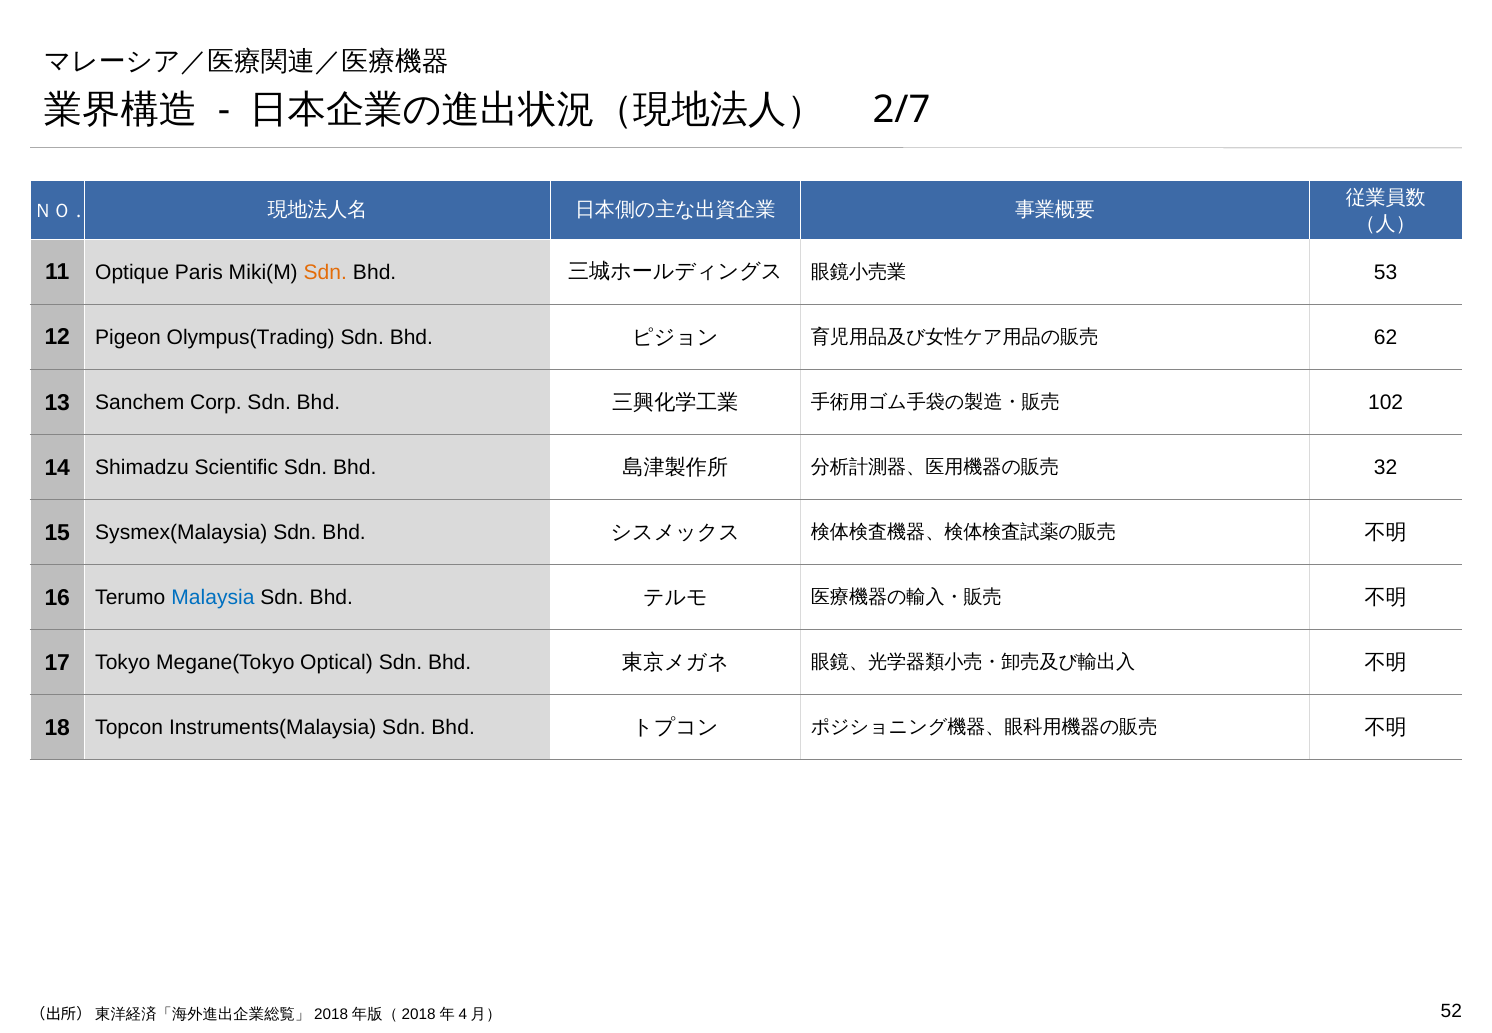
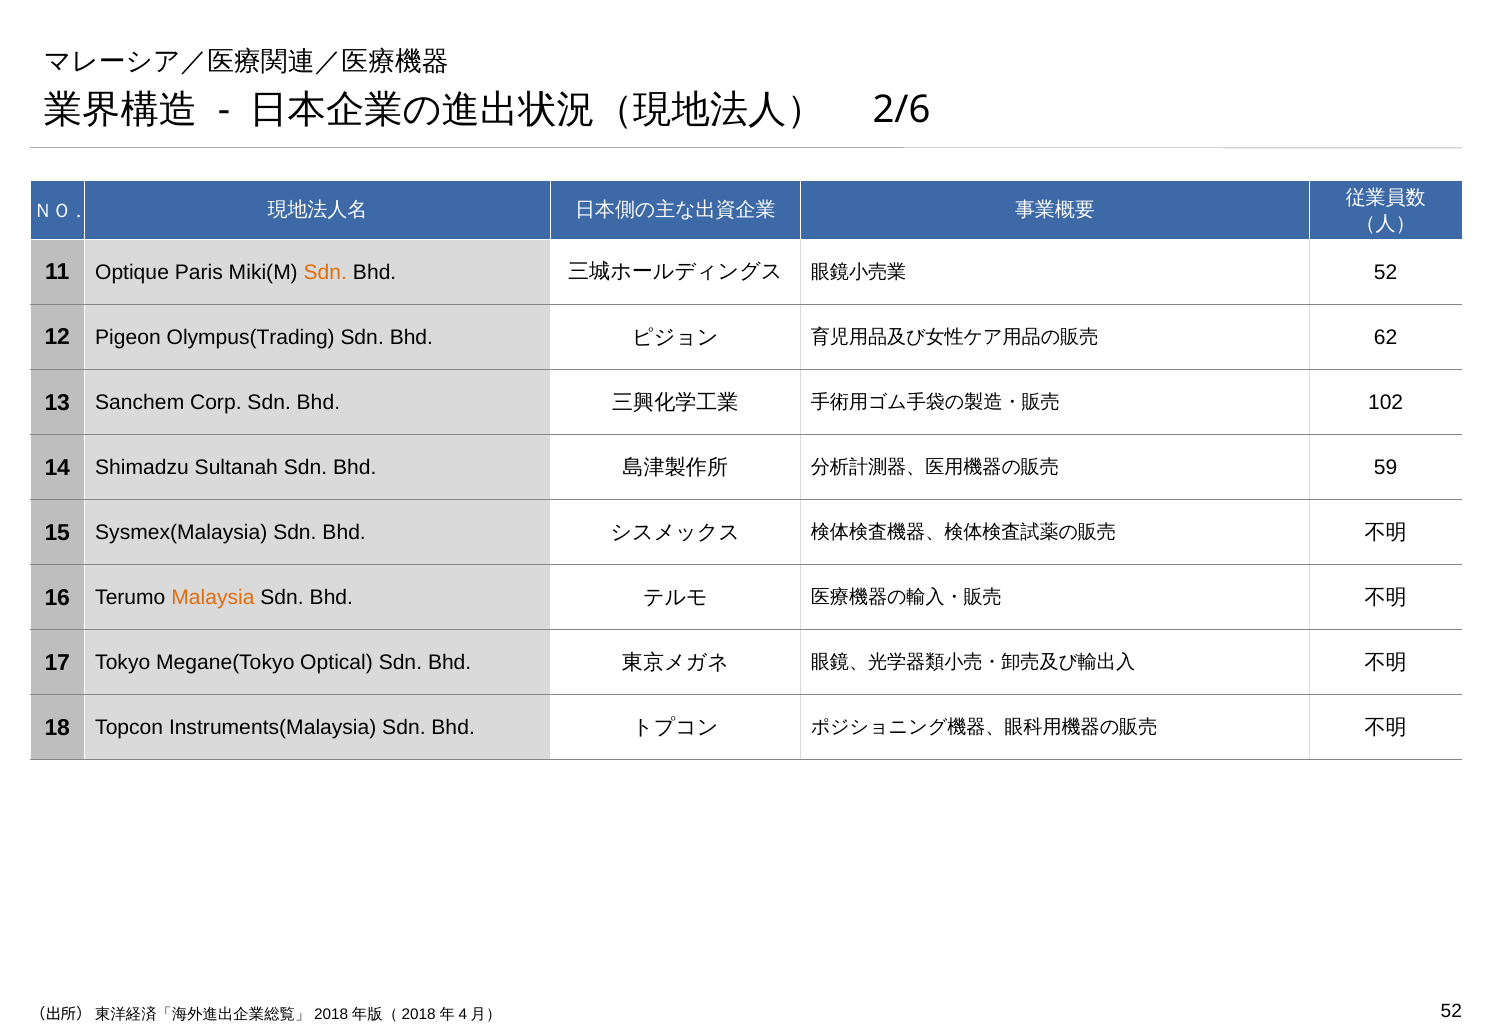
2/7: 2/7 -> 2/6
53 at (1386, 272): 53 -> 52
Scientific: Scientific -> Sultanah
32: 32 -> 59
Malaysia colour: blue -> orange
